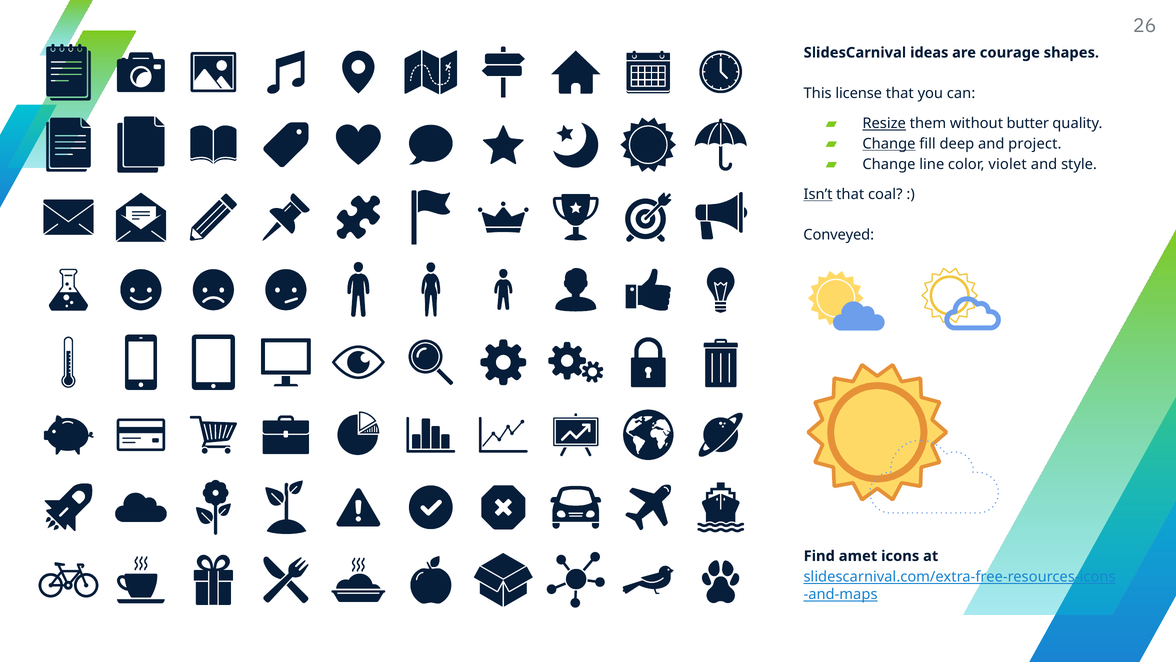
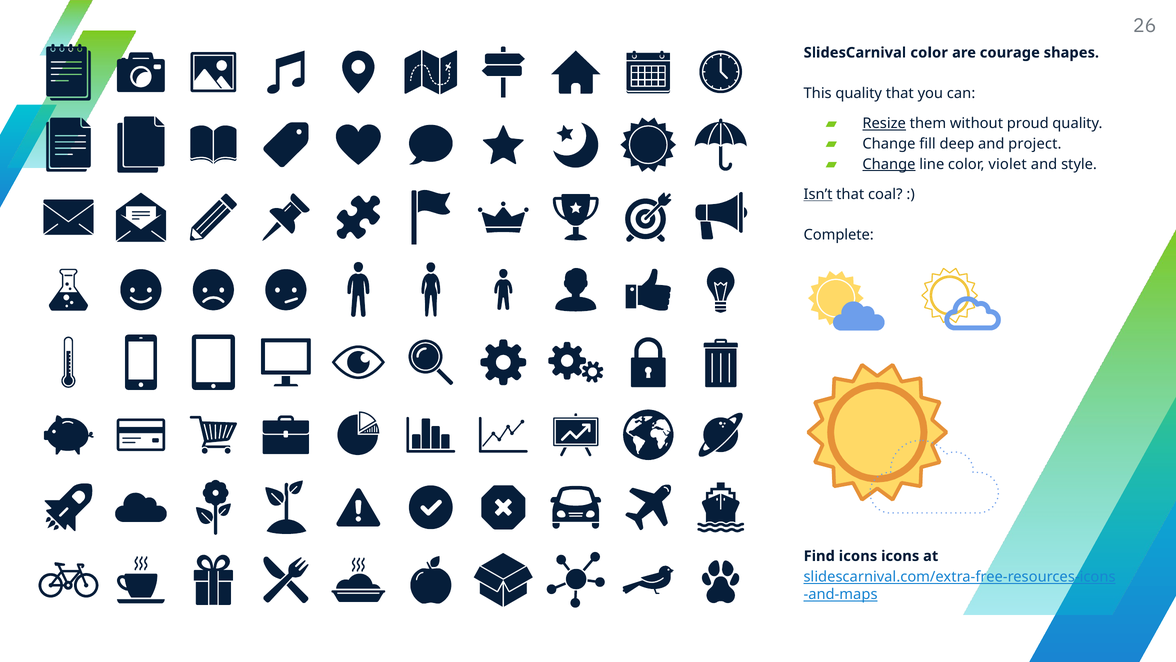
SlidesCarnival ideas: ideas -> color
This license: license -> quality
butter: butter -> proud
Change at (889, 144) underline: present -> none
Change at (889, 164) underline: none -> present
Conveyed: Conveyed -> Complete
Find amet: amet -> icons
